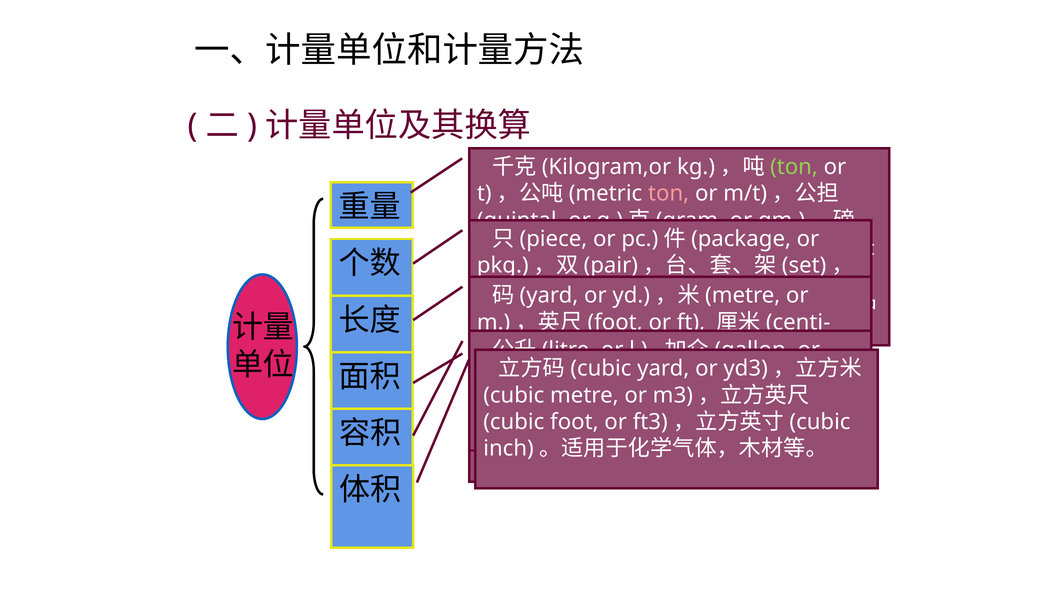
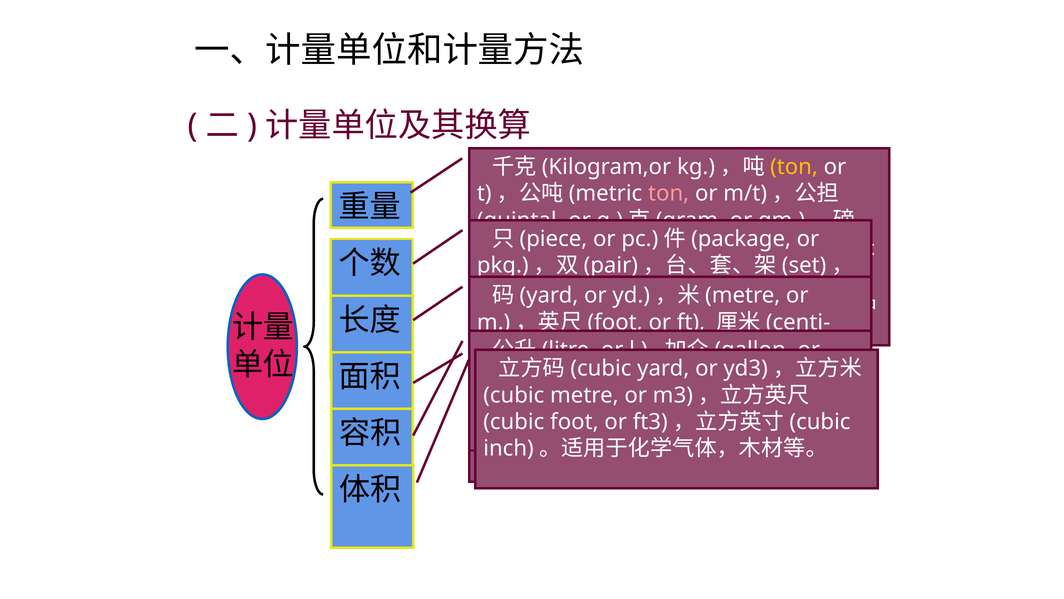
ton at (794, 167) colour: light green -> yellow
